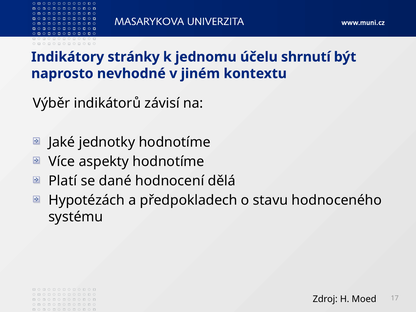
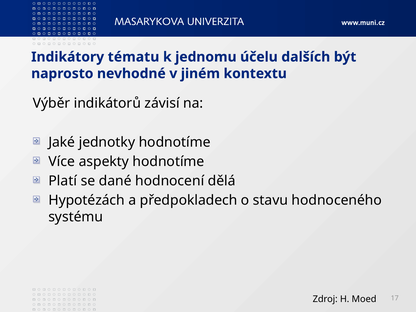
stránky: stránky -> tématu
shrnutí: shrnutí -> dalších
